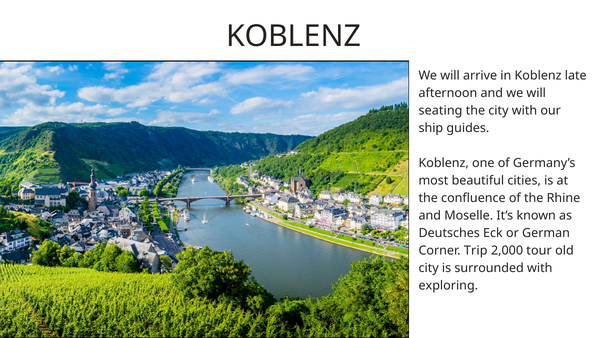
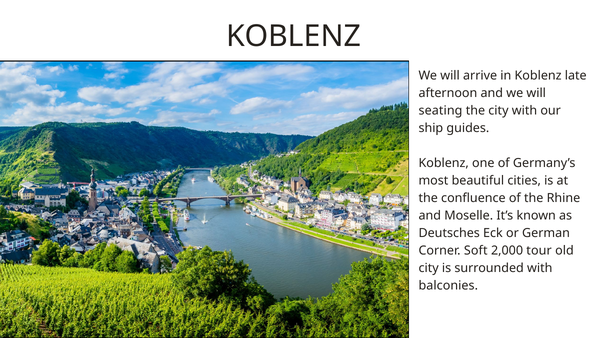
Trip: Trip -> Soft
exploring: exploring -> balconies
